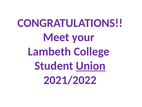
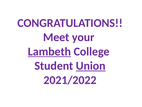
Lambeth underline: none -> present
